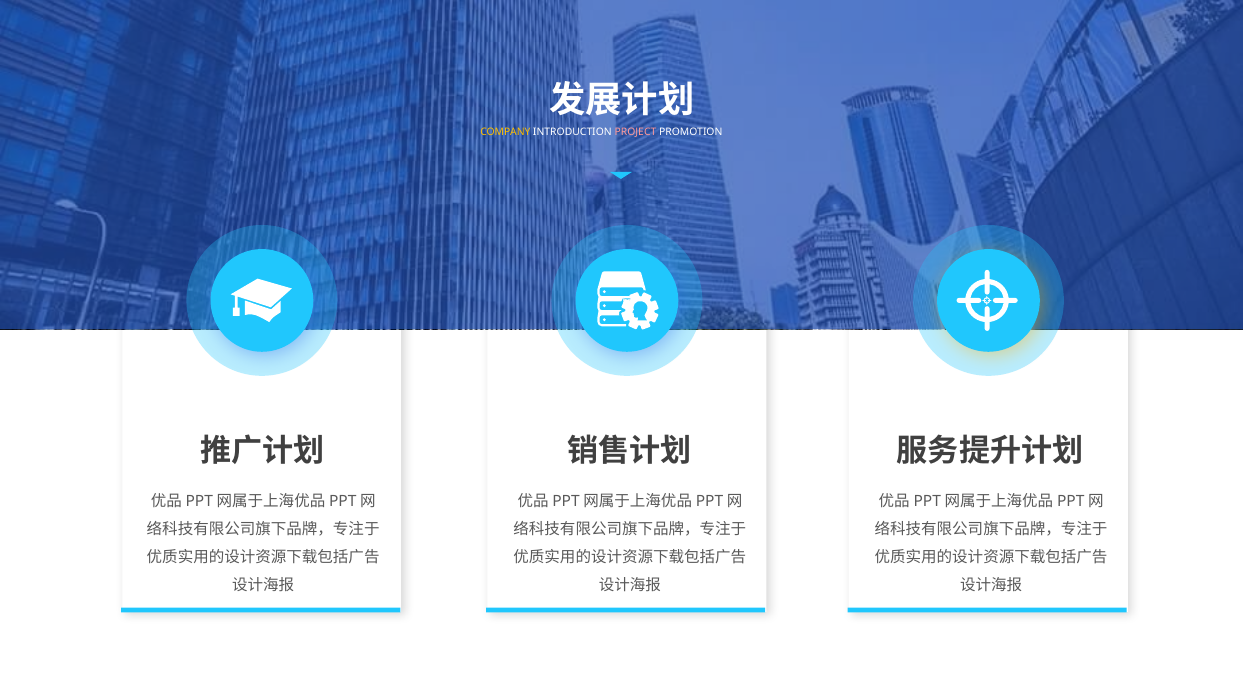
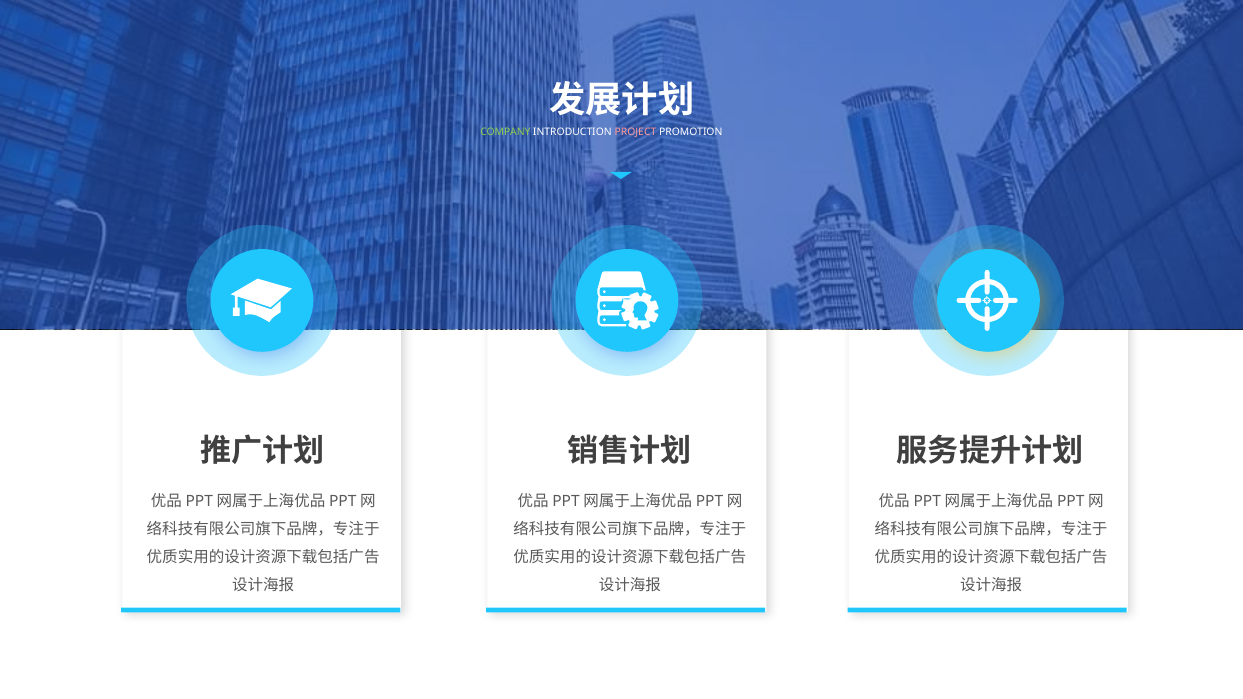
COMPANY colour: yellow -> light green
